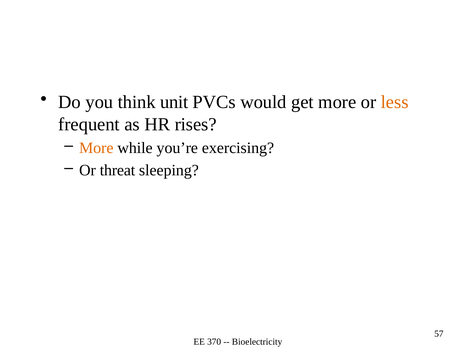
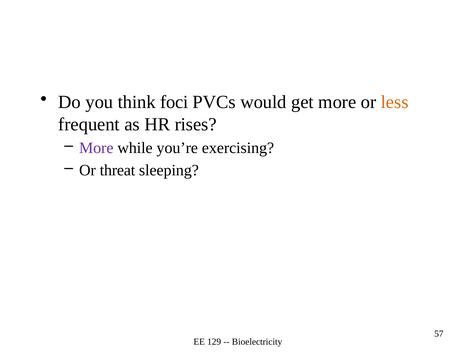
unit: unit -> foci
More at (96, 148) colour: orange -> purple
370: 370 -> 129
